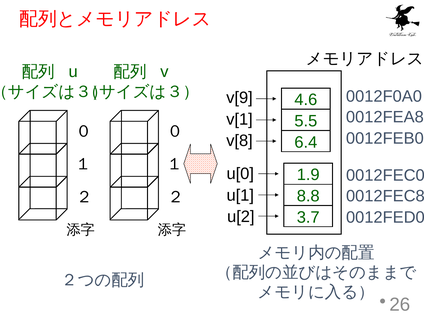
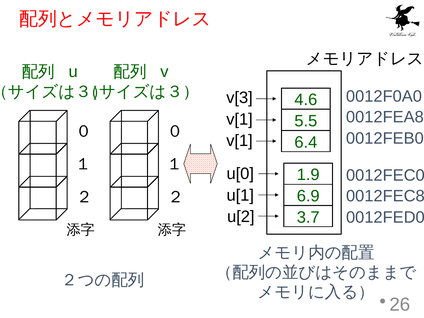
v[9: v[9 -> v[3
v[8 at (239, 141): v[8 -> v[1
8.8: 8.8 -> 6.9
